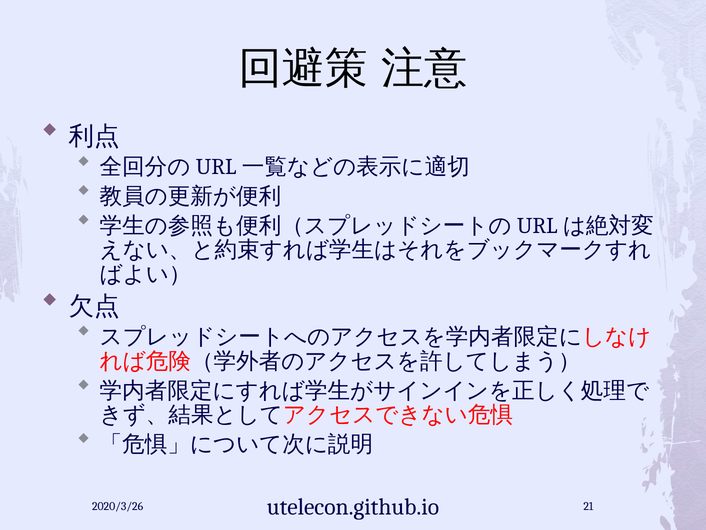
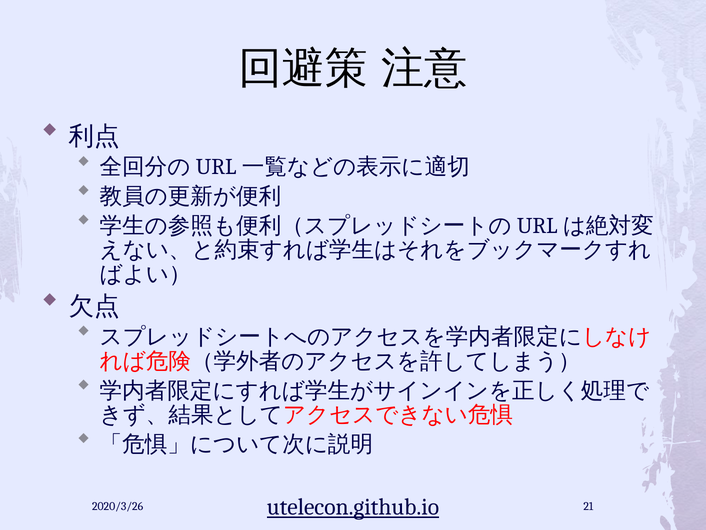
utelecon.github.io underline: none -> present
